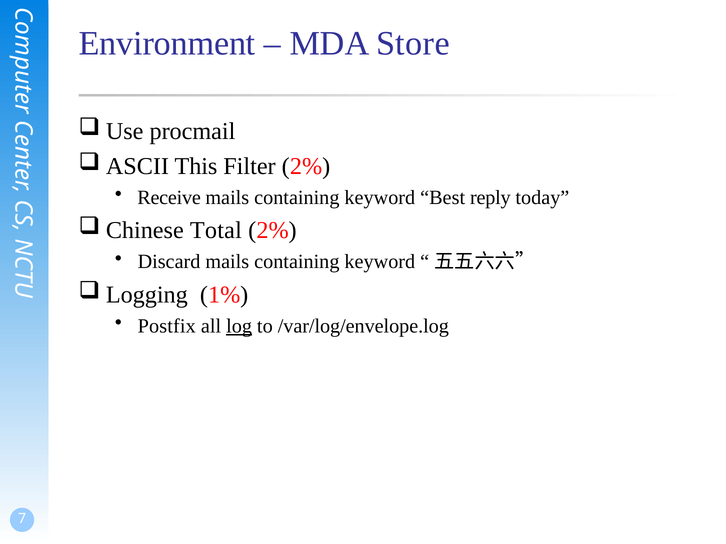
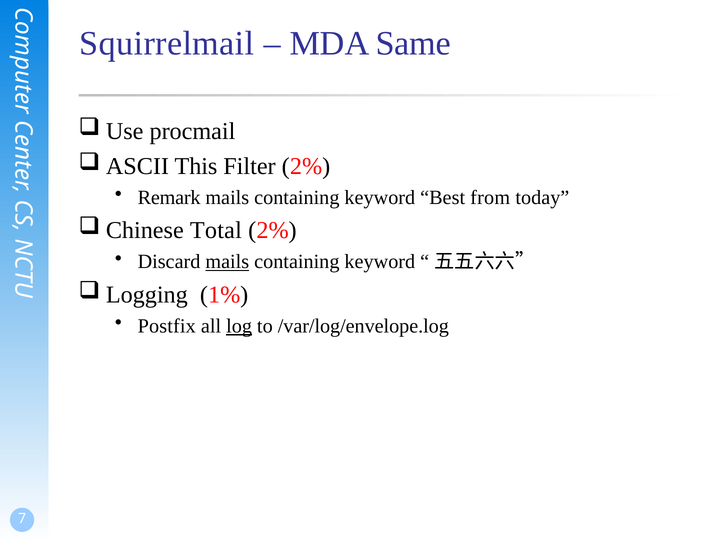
Environment: Environment -> Squirrelmail
Store: Store -> Same
Receive: Receive -> Remark
reply: reply -> from
mails at (227, 262) underline: none -> present
